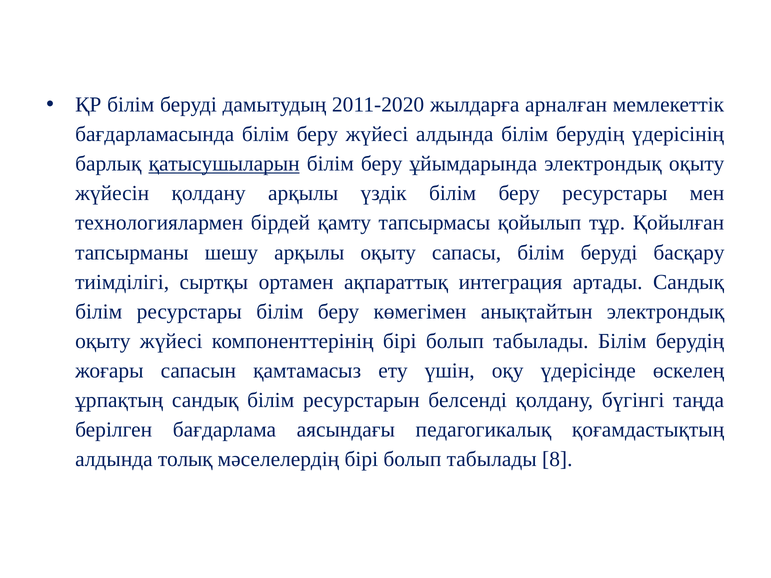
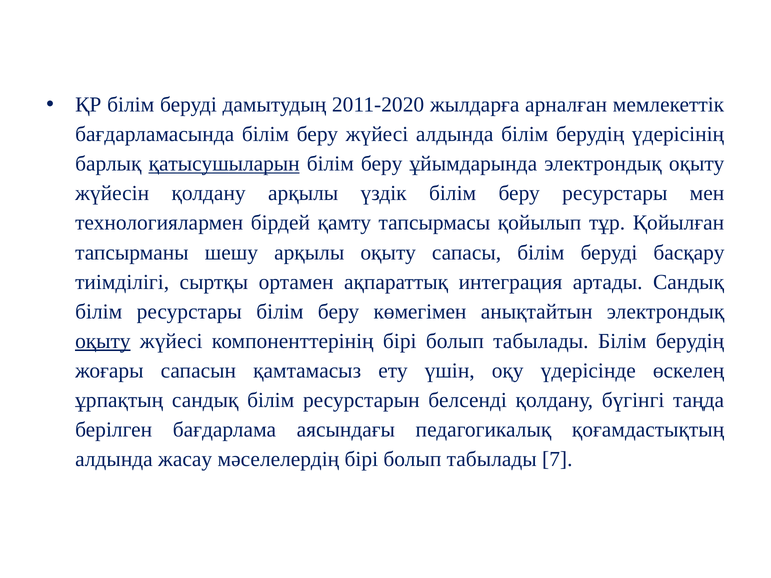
оқыту at (103, 341) underline: none -> present
толық: толық -> жасау
8: 8 -> 7
